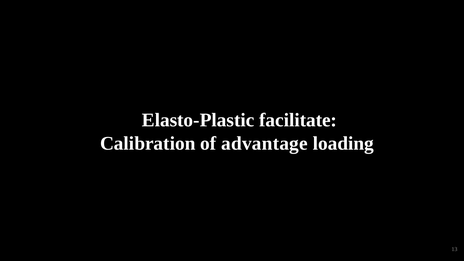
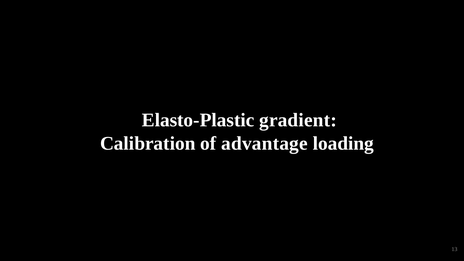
facilitate: facilitate -> gradient
